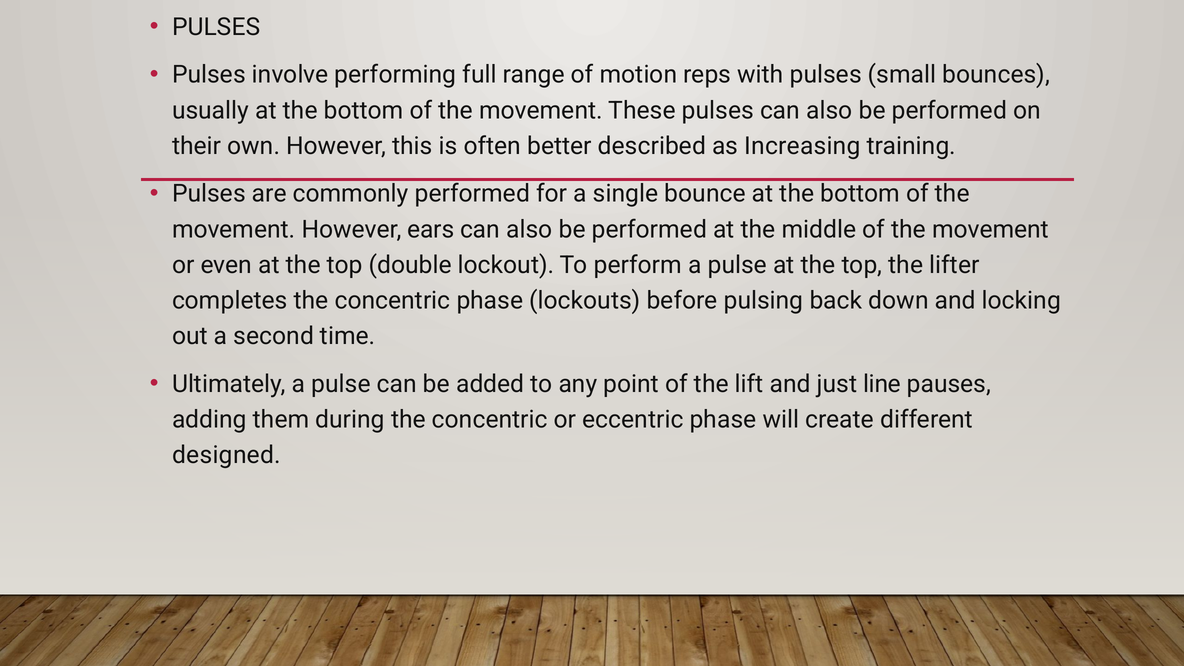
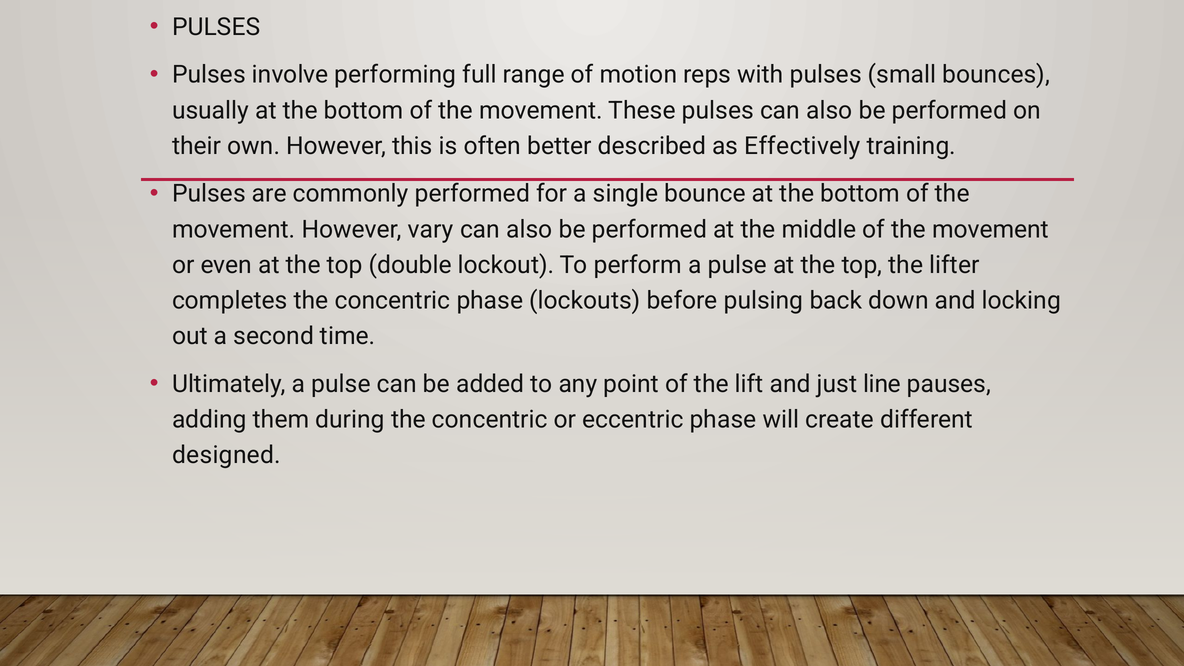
Increasing: Increasing -> Effectively
ears: ears -> vary
